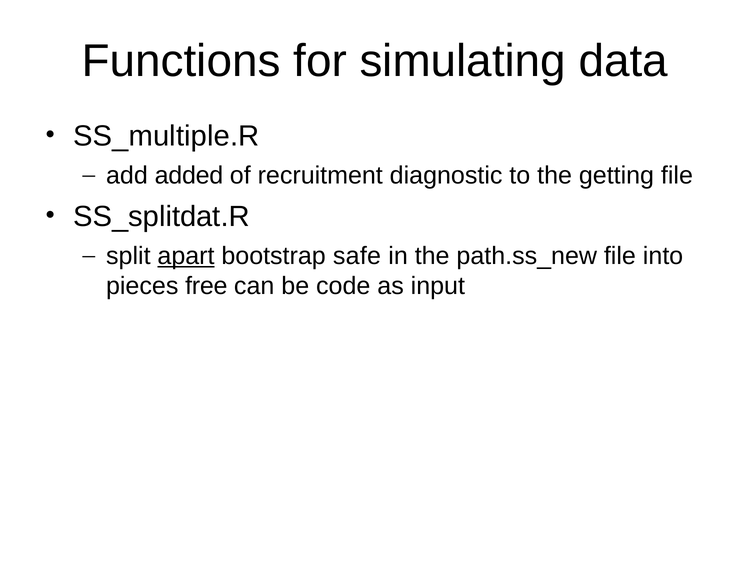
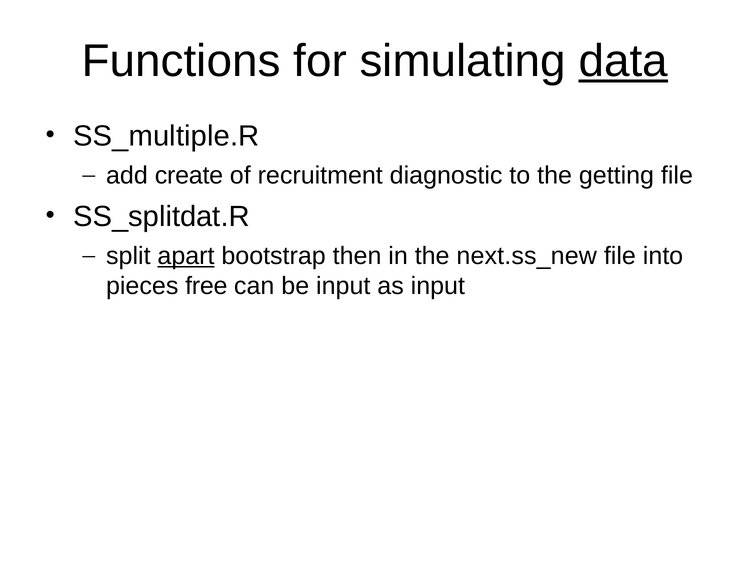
data underline: none -> present
added: added -> create
safe: safe -> then
path.ss_new: path.ss_new -> next.ss_new
be code: code -> input
